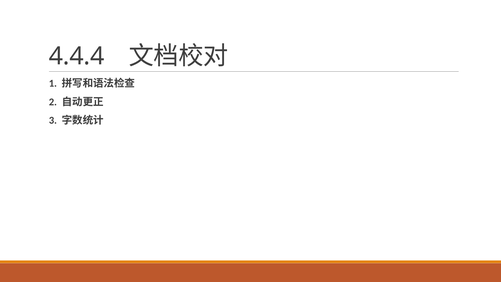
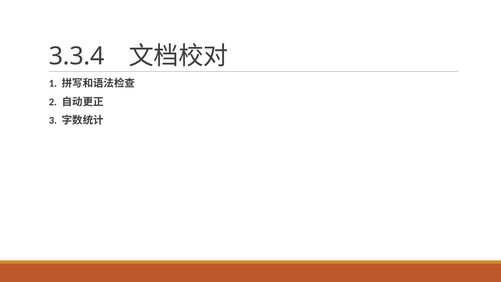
4.4.4: 4.4.4 -> 3.3.4
